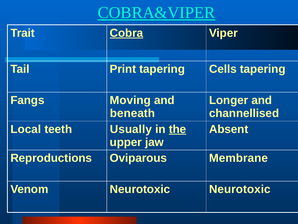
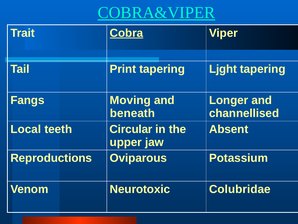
Cells: Cells -> Ljght
Usually: Usually -> Circular
the underline: present -> none
Membrane: Membrane -> Potassium
Neurotoxic Neurotoxic: Neurotoxic -> Colubridae
